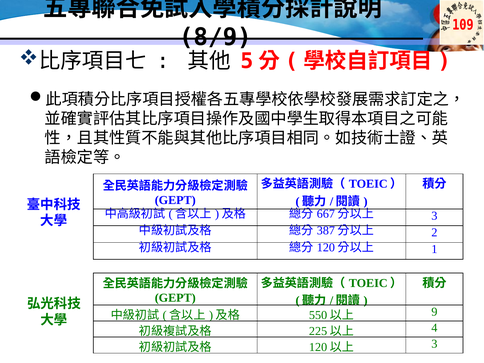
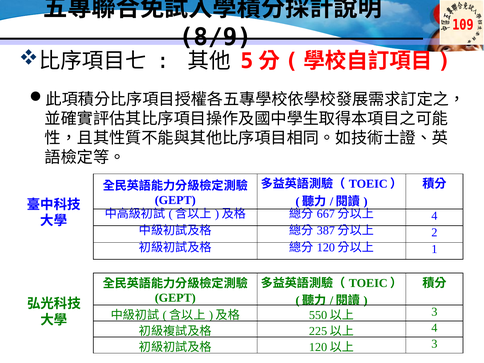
3 at (434, 216): 3 -> 4
9 at (434, 312): 9 -> 3
